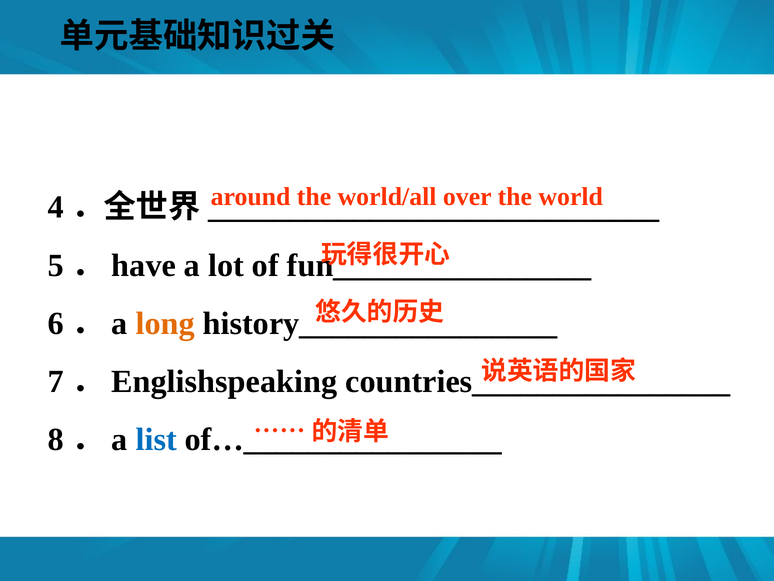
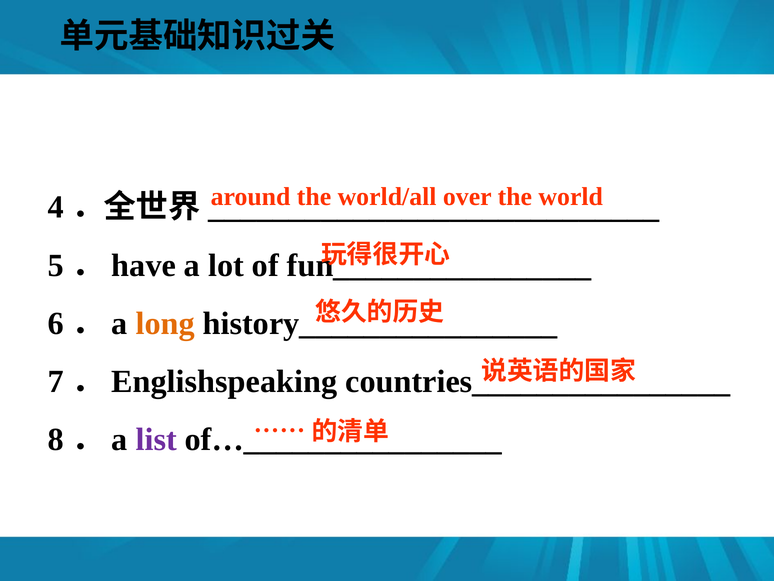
list colour: blue -> purple
